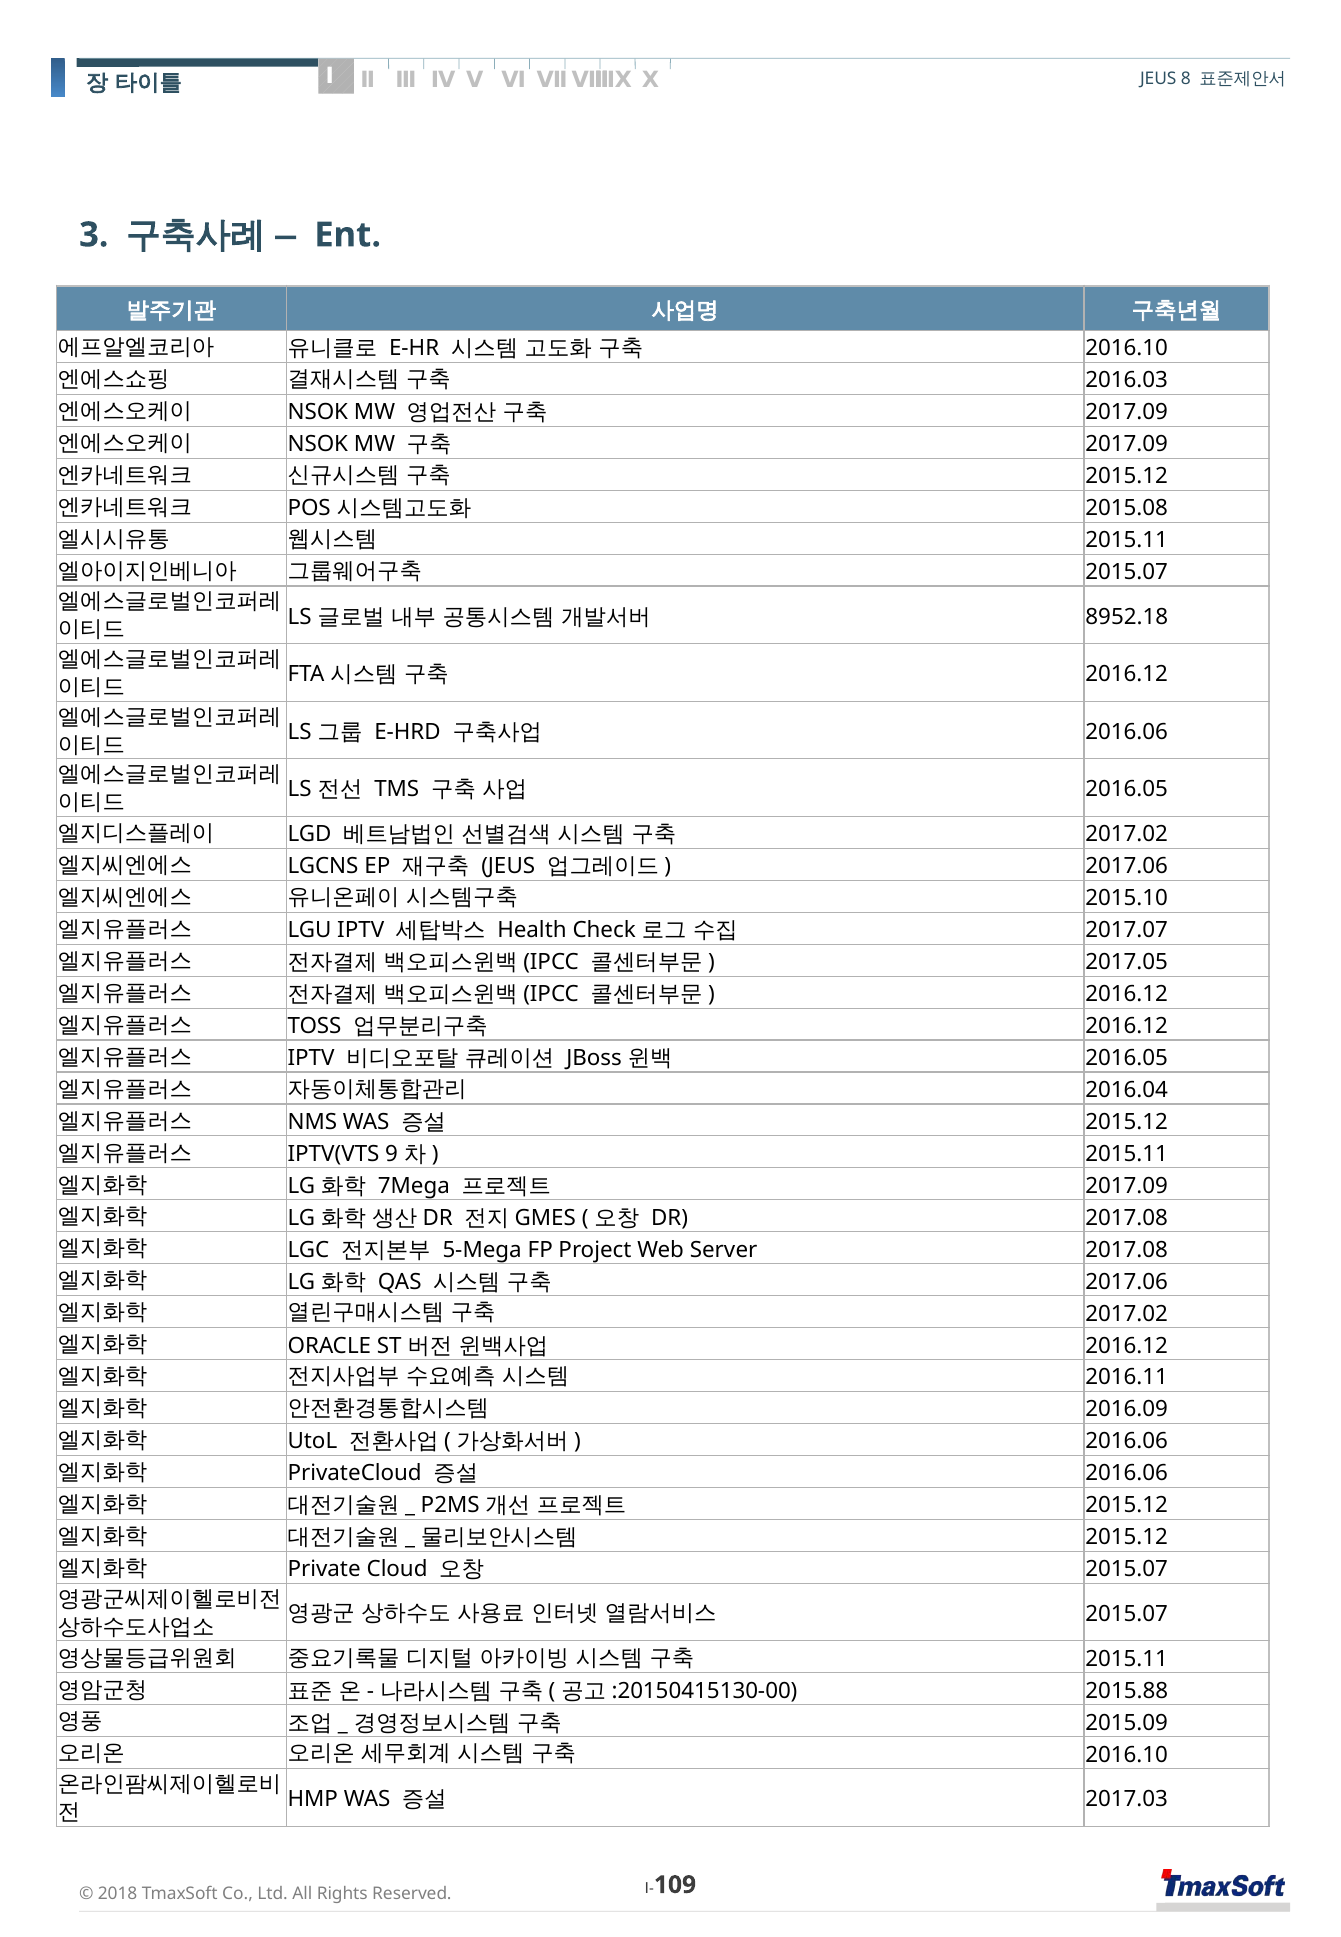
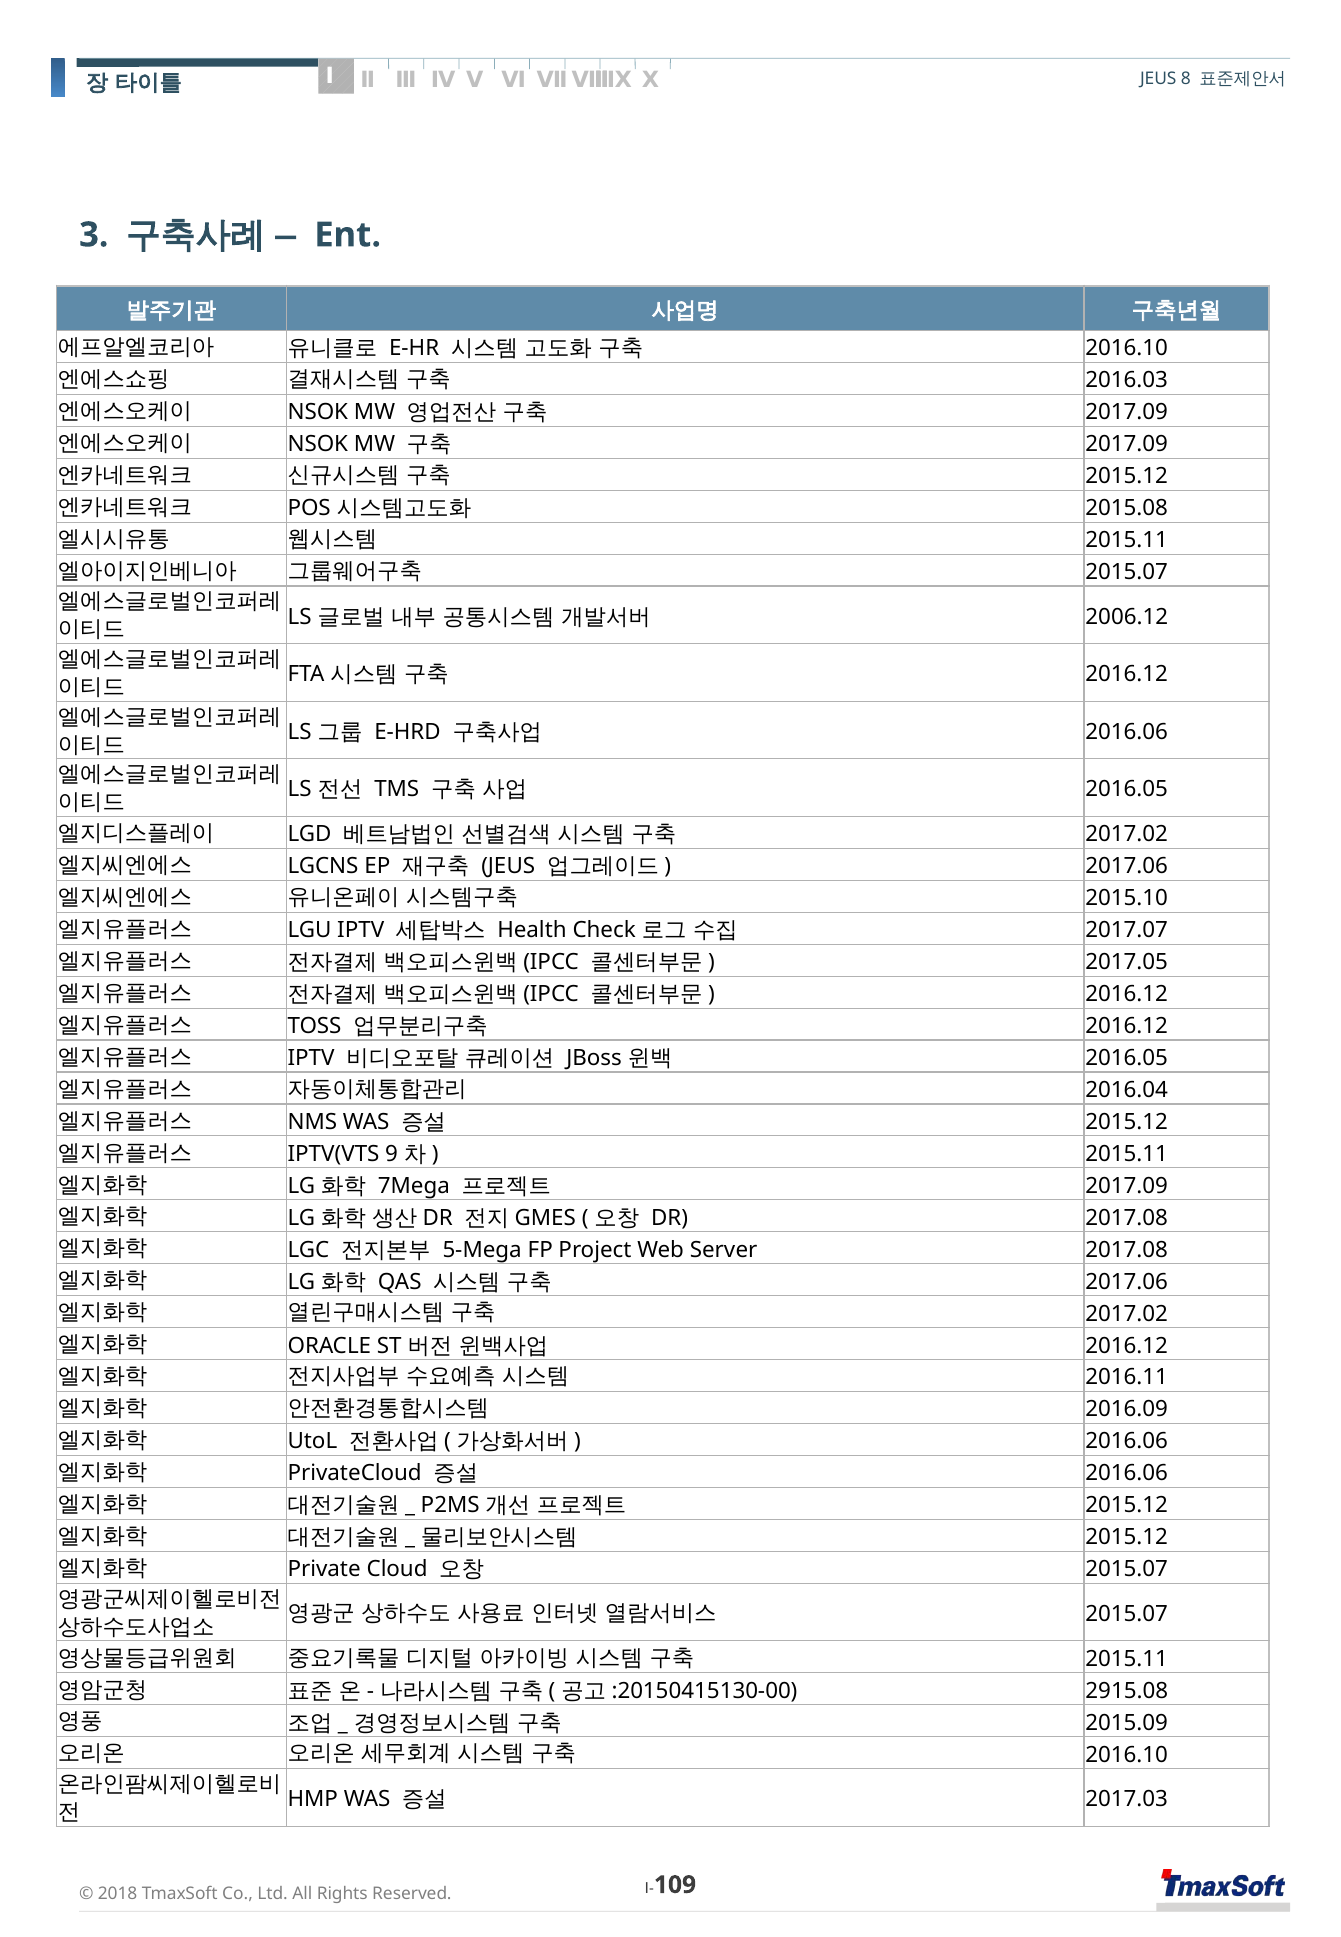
8952.18: 8952.18 -> 2006.12
2015.88: 2015.88 -> 2915.08
